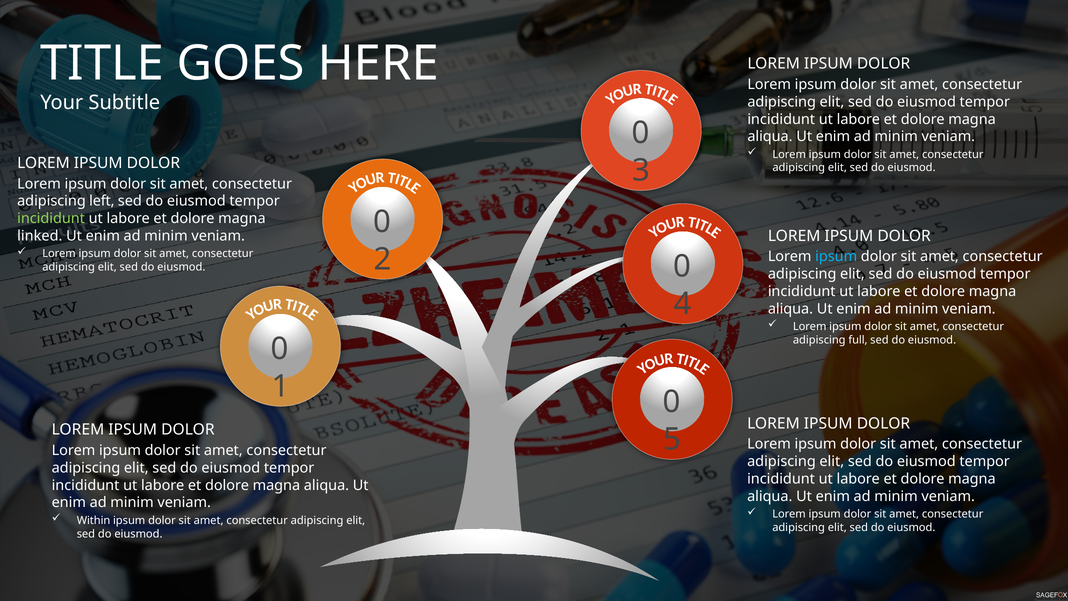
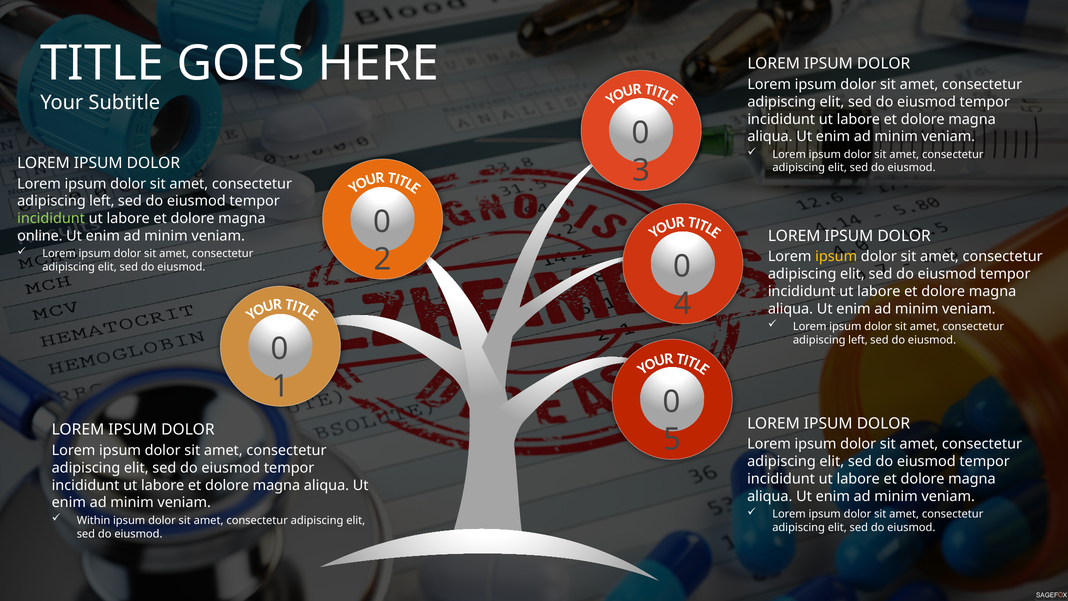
linked: linked -> online
ipsum at (836, 257) colour: light blue -> yellow
full at (858, 340): full -> left
